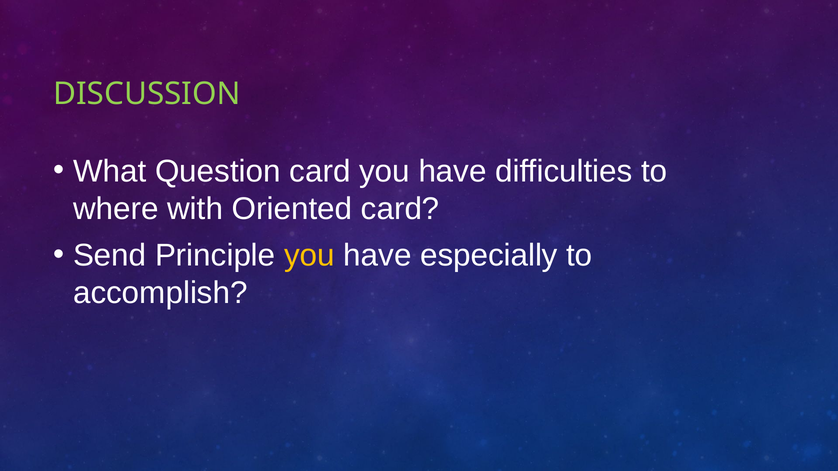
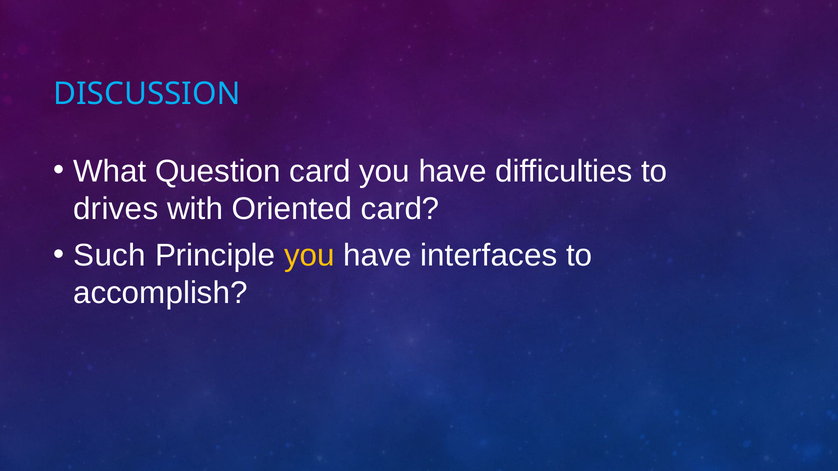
DISCUSSION colour: light green -> light blue
where: where -> drives
Send: Send -> Such
especially: especially -> interfaces
